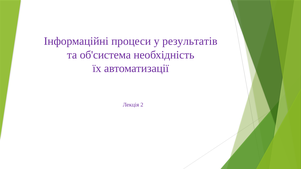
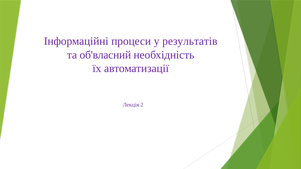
об'система: об'система -> об'власний
